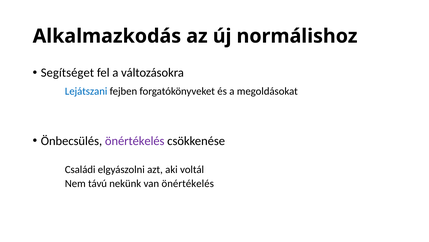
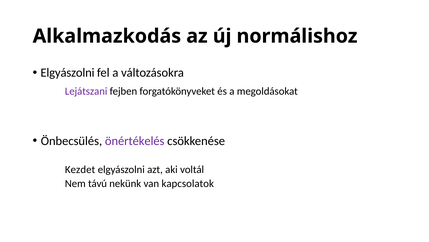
Segítséget at (67, 73): Segítséget -> Elgyászolni
Lejátszani colour: blue -> purple
Családi: Családi -> Kezdet
van önértékelés: önértékelés -> kapcsolatok
